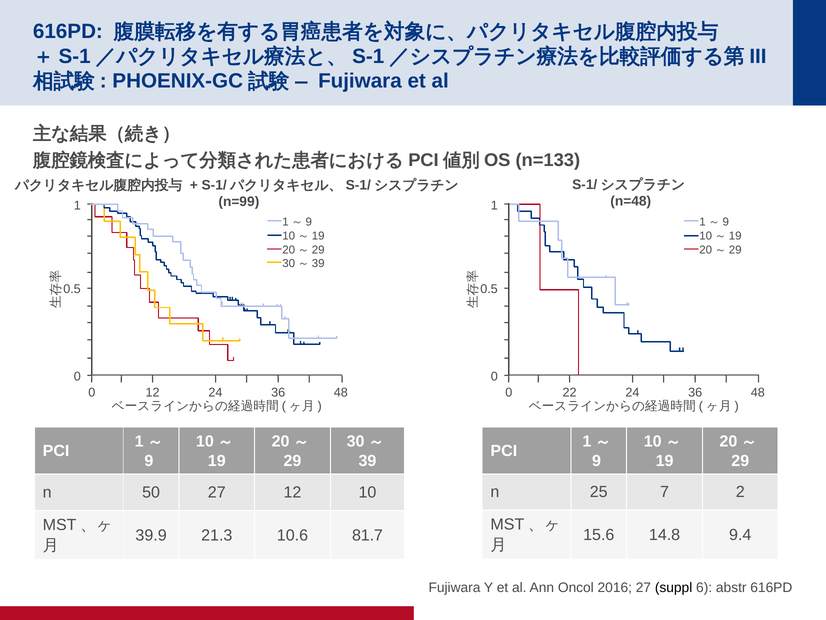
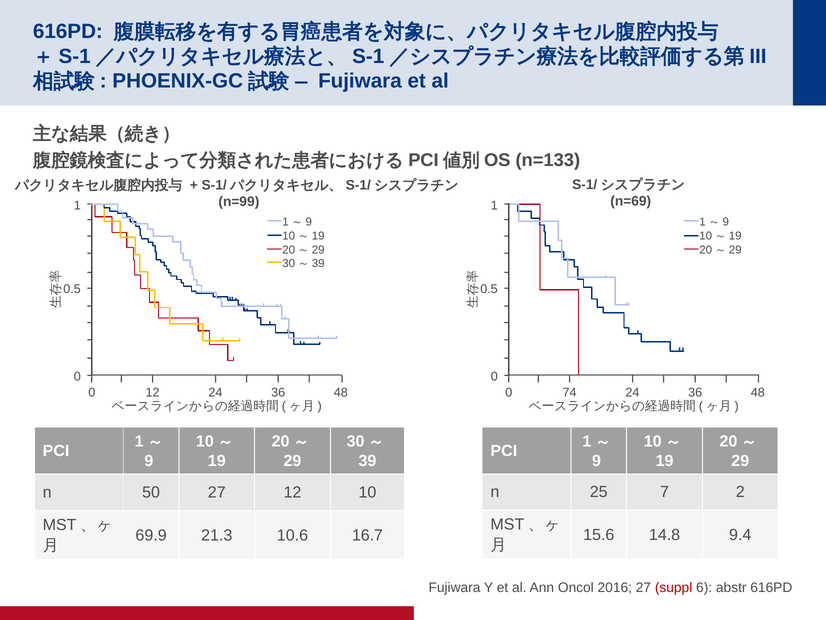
n=48: n=48 -> n=69
22: 22 -> 74
39.9: 39.9 -> 69.9
81.7: 81.7 -> 16.7
suppl colour: black -> red
